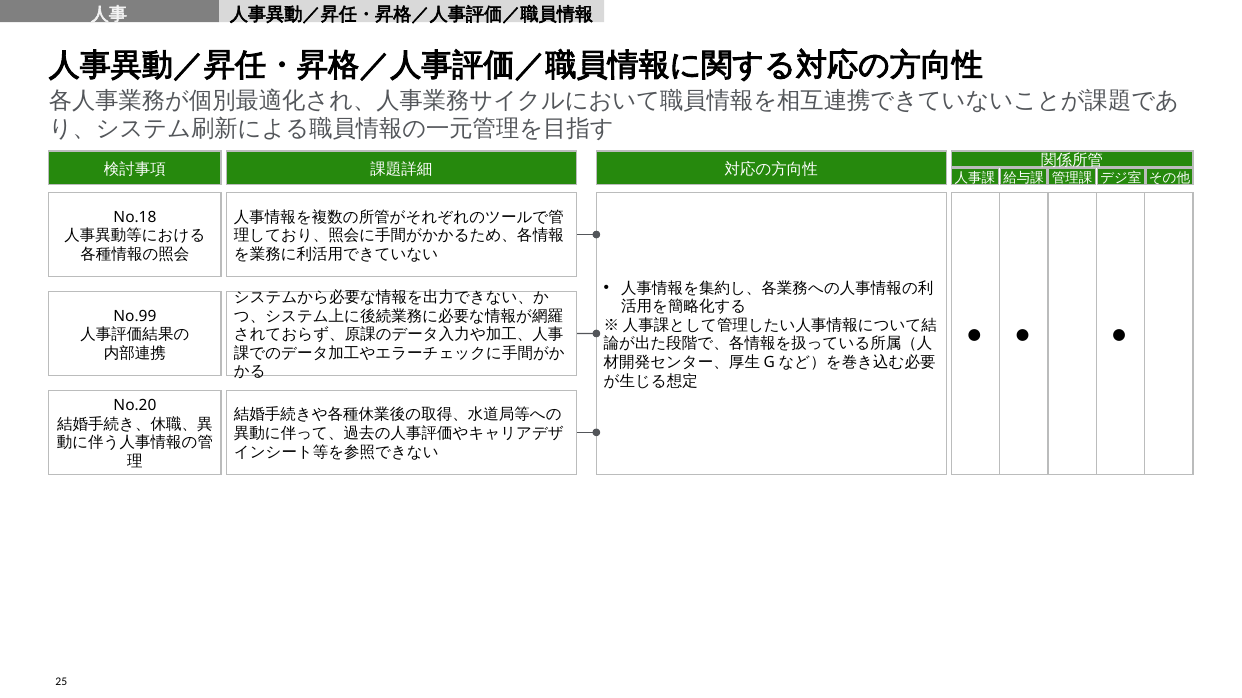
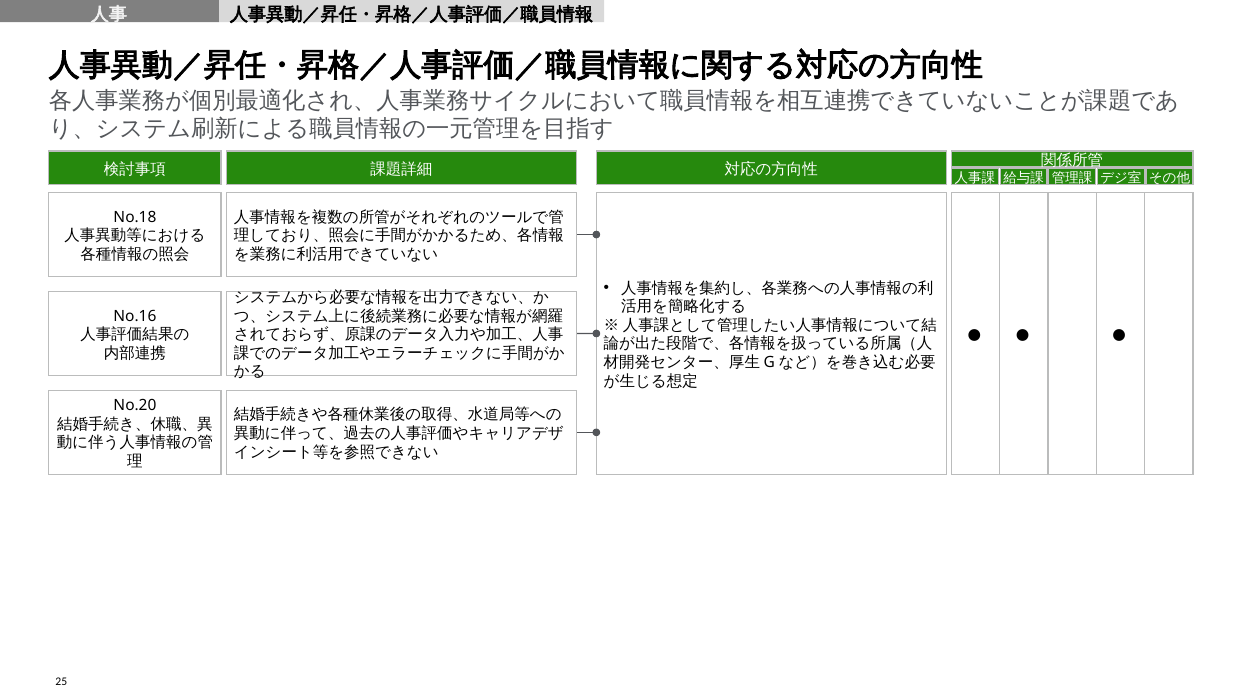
No.99: No.99 -> No.16
